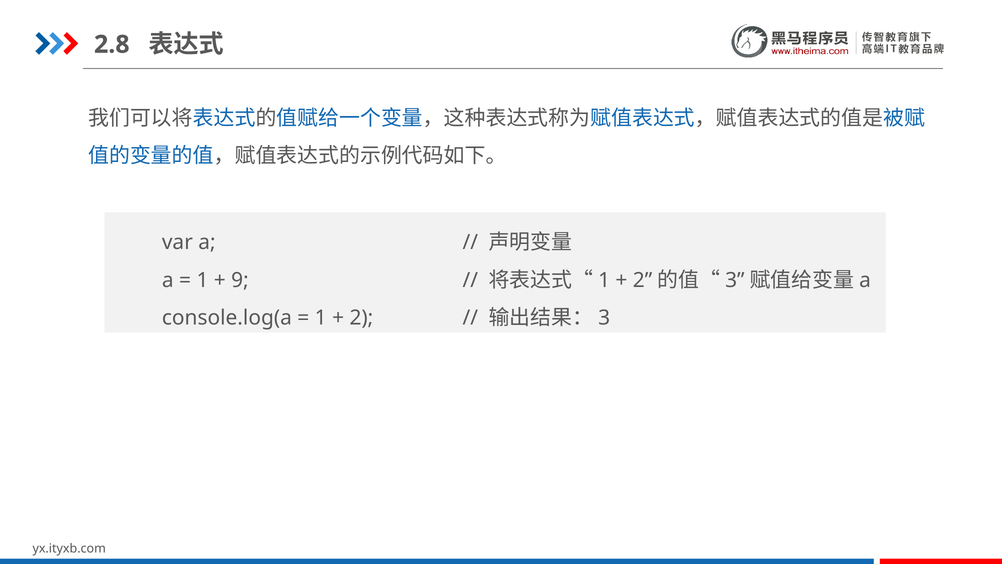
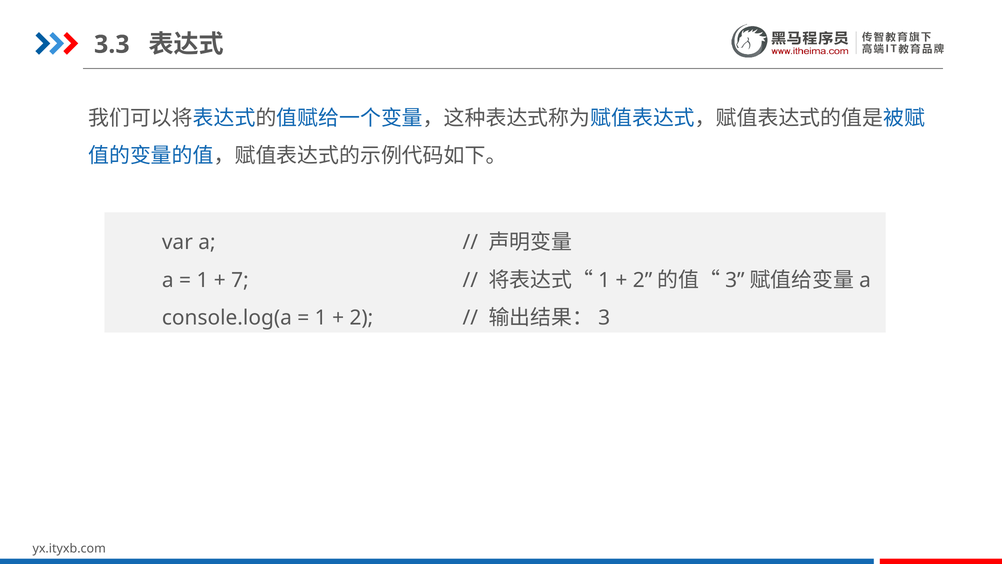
2.8: 2.8 -> 3.3
9: 9 -> 7
